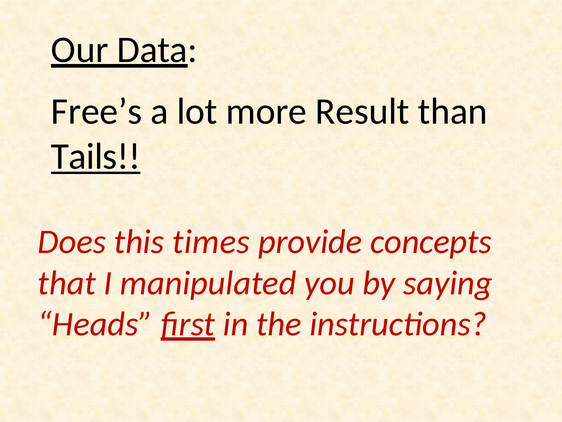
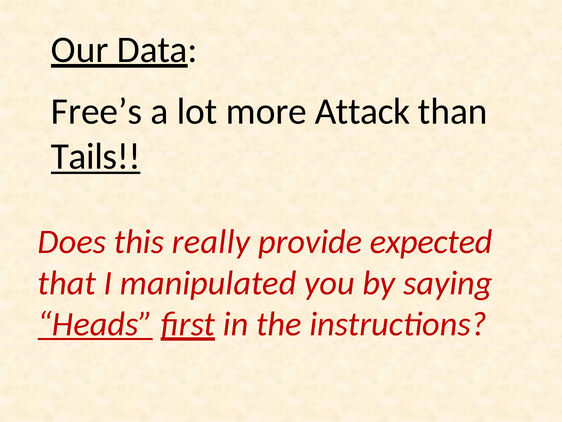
Result: Result -> Attack
times: times -> really
concepts: concepts -> expected
Heads underline: none -> present
